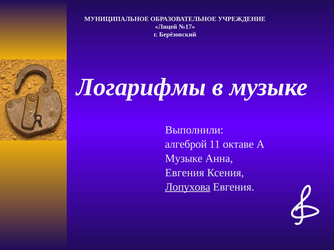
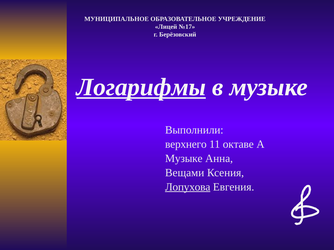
Логарифмы underline: none -> present
алгеброй: алгеброй -> верхнего
Евгения at (185, 173): Евгения -> Вещами
